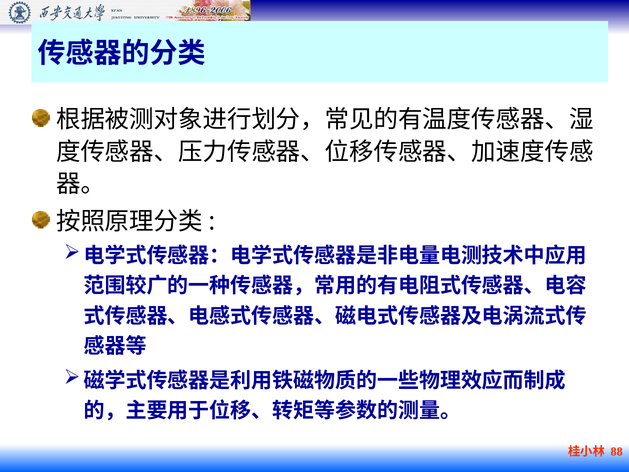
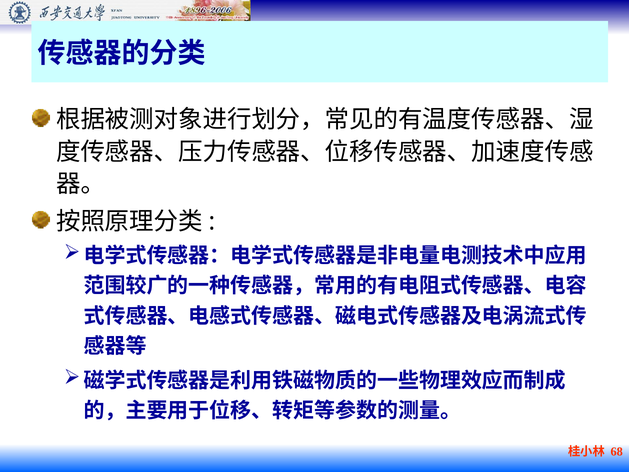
88: 88 -> 68
